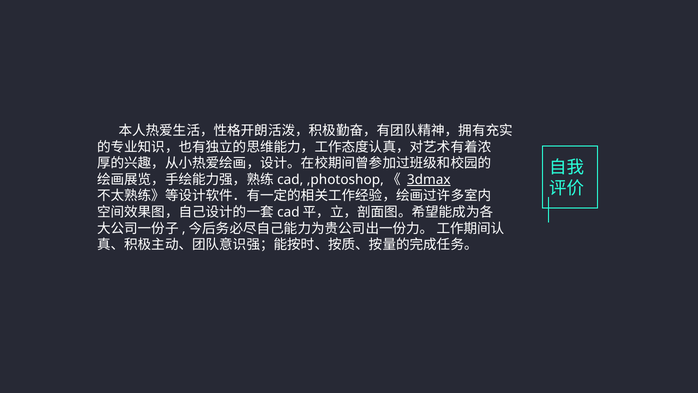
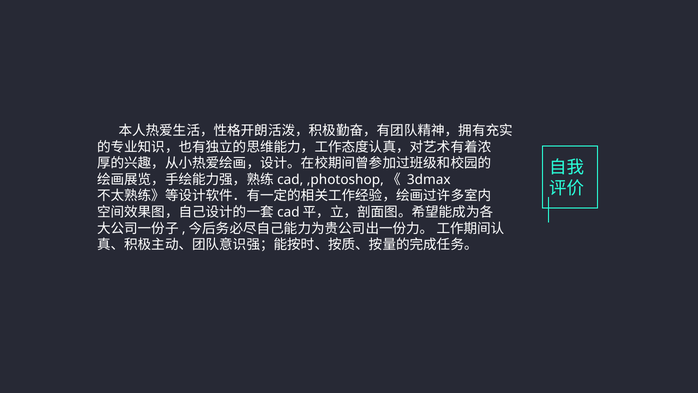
3dmax underline: present -> none
